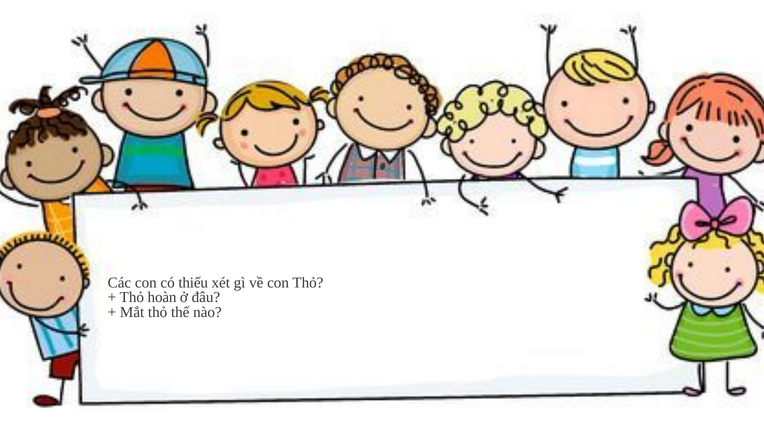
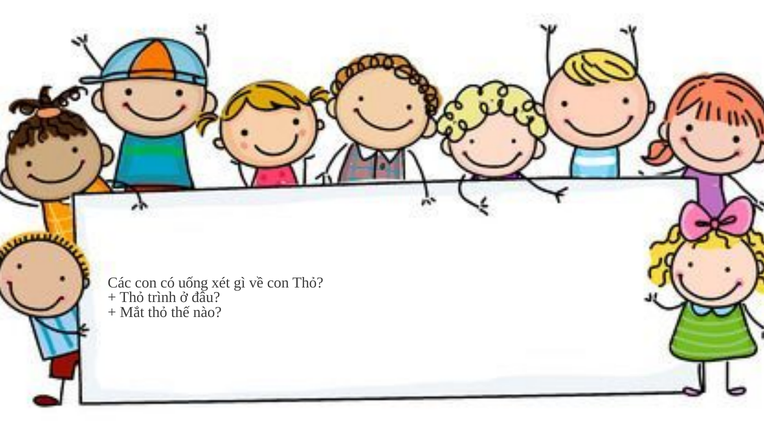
thiếu: thiếu -> uống
hoàn: hoàn -> trình
